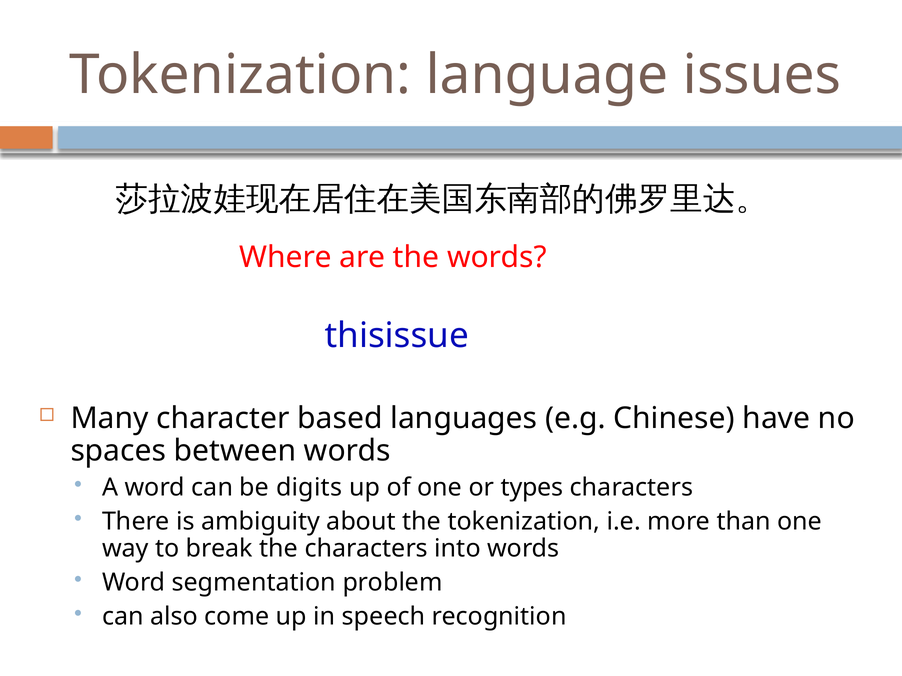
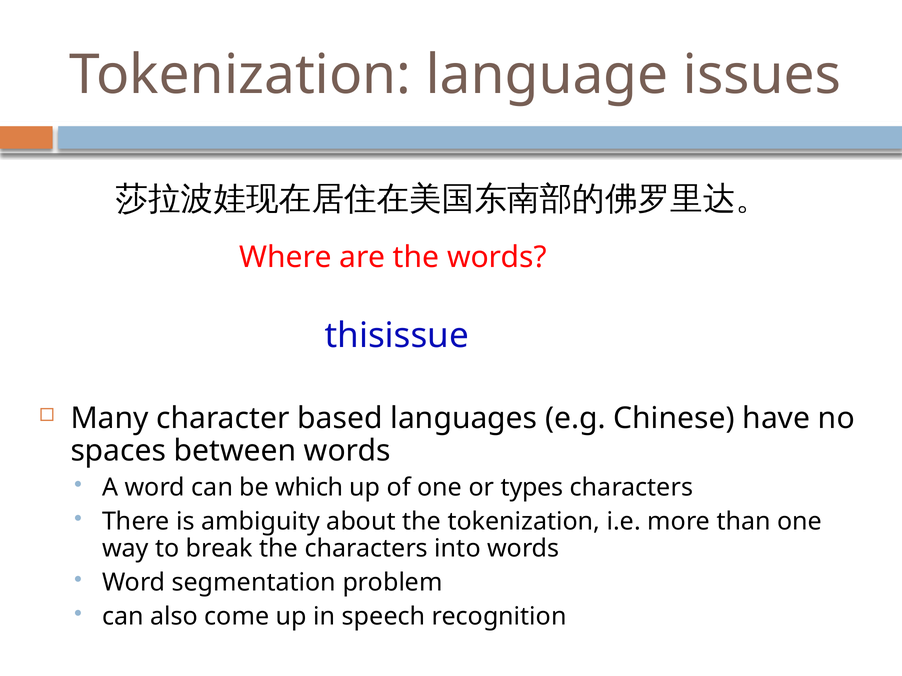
digits: digits -> which
